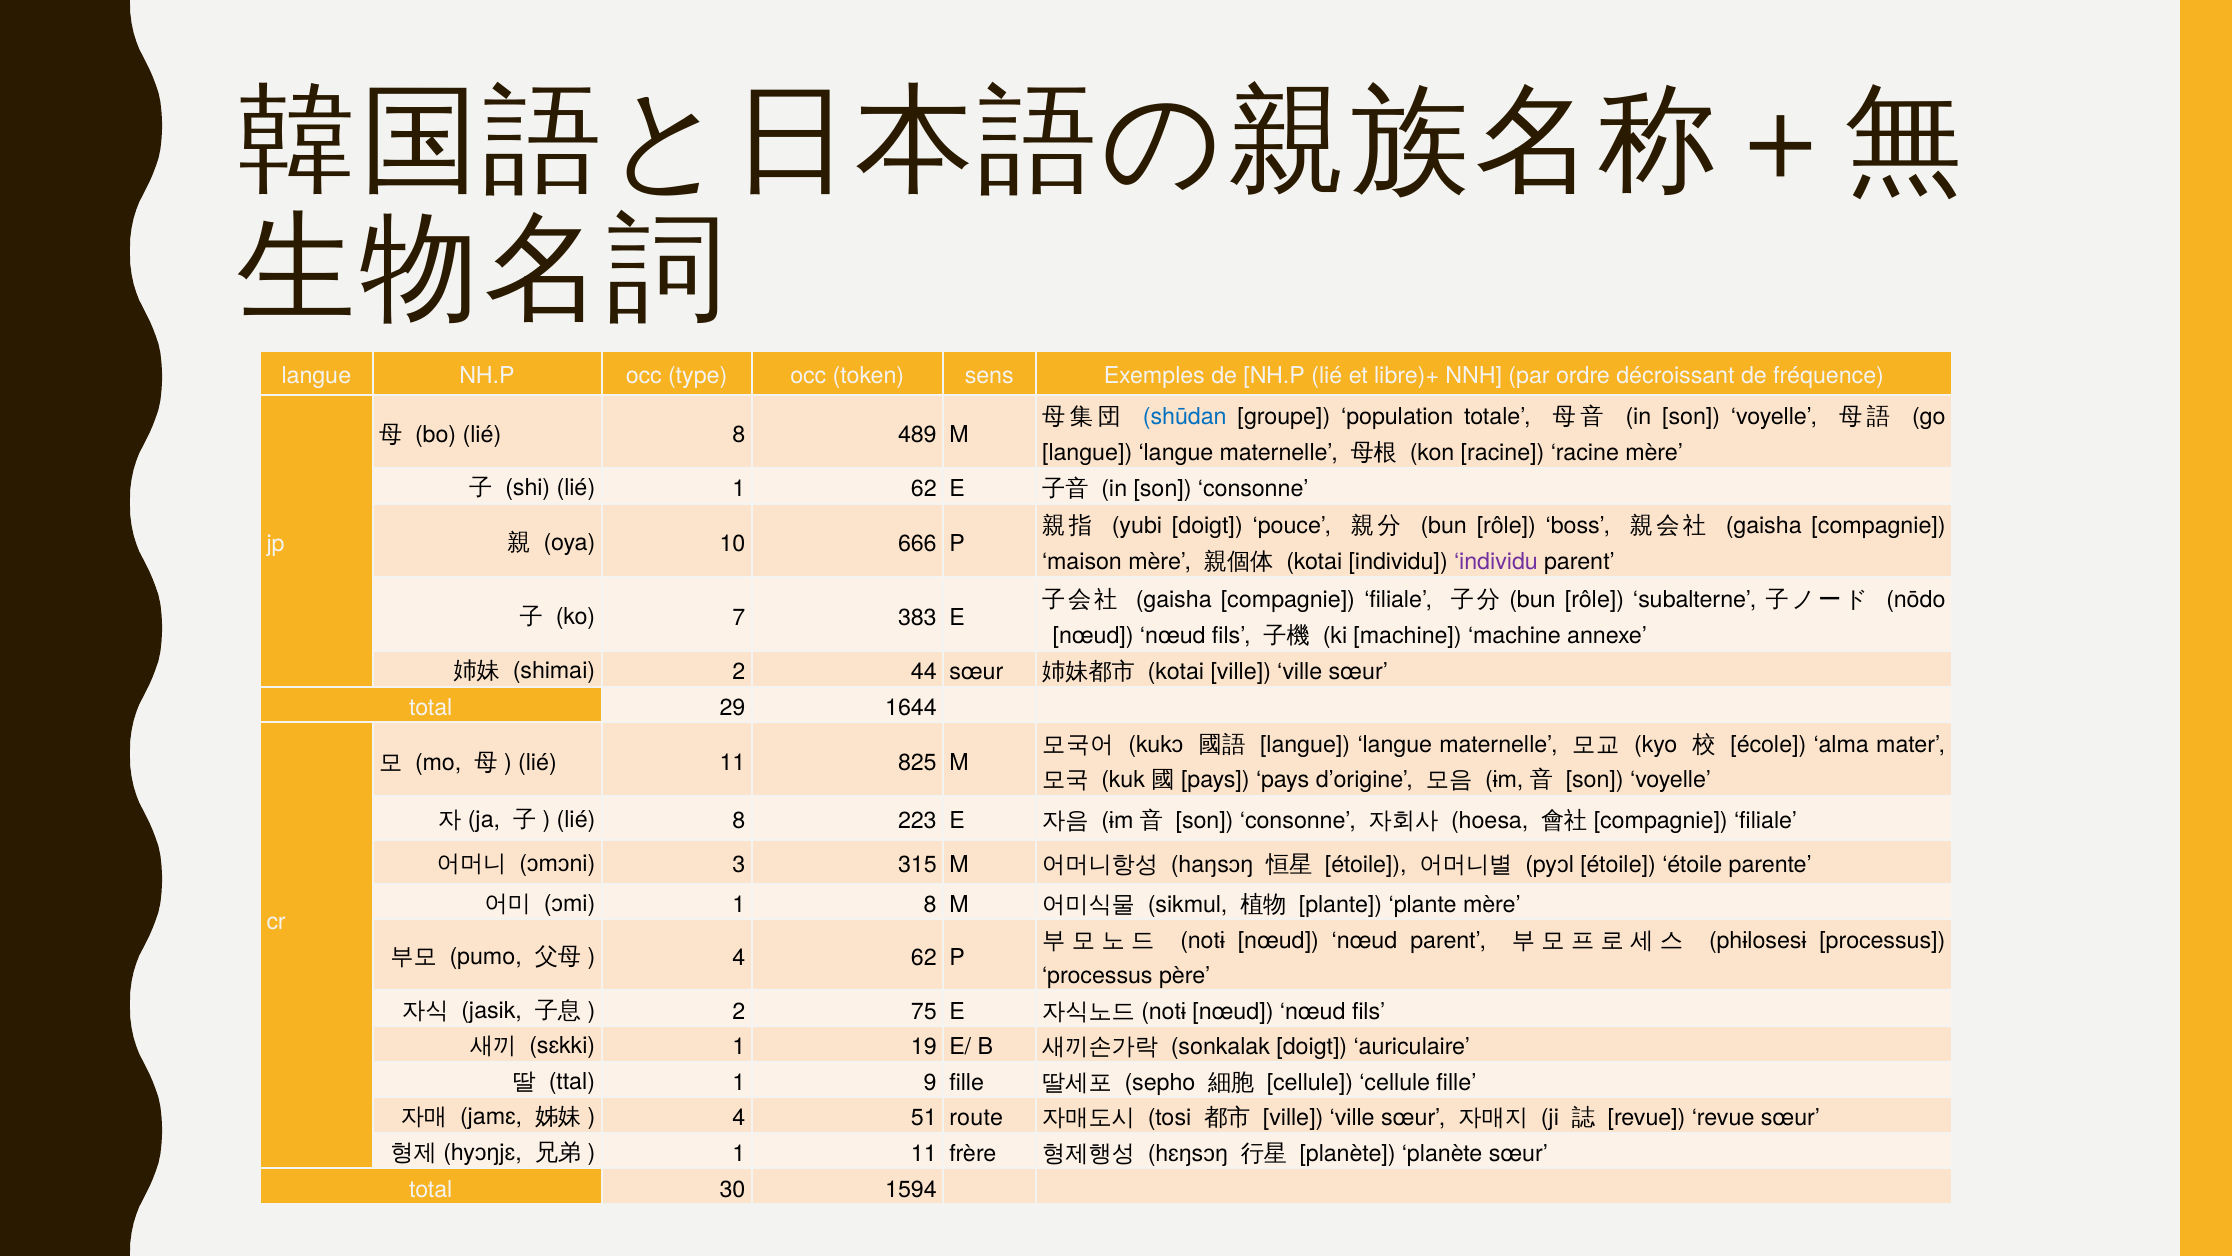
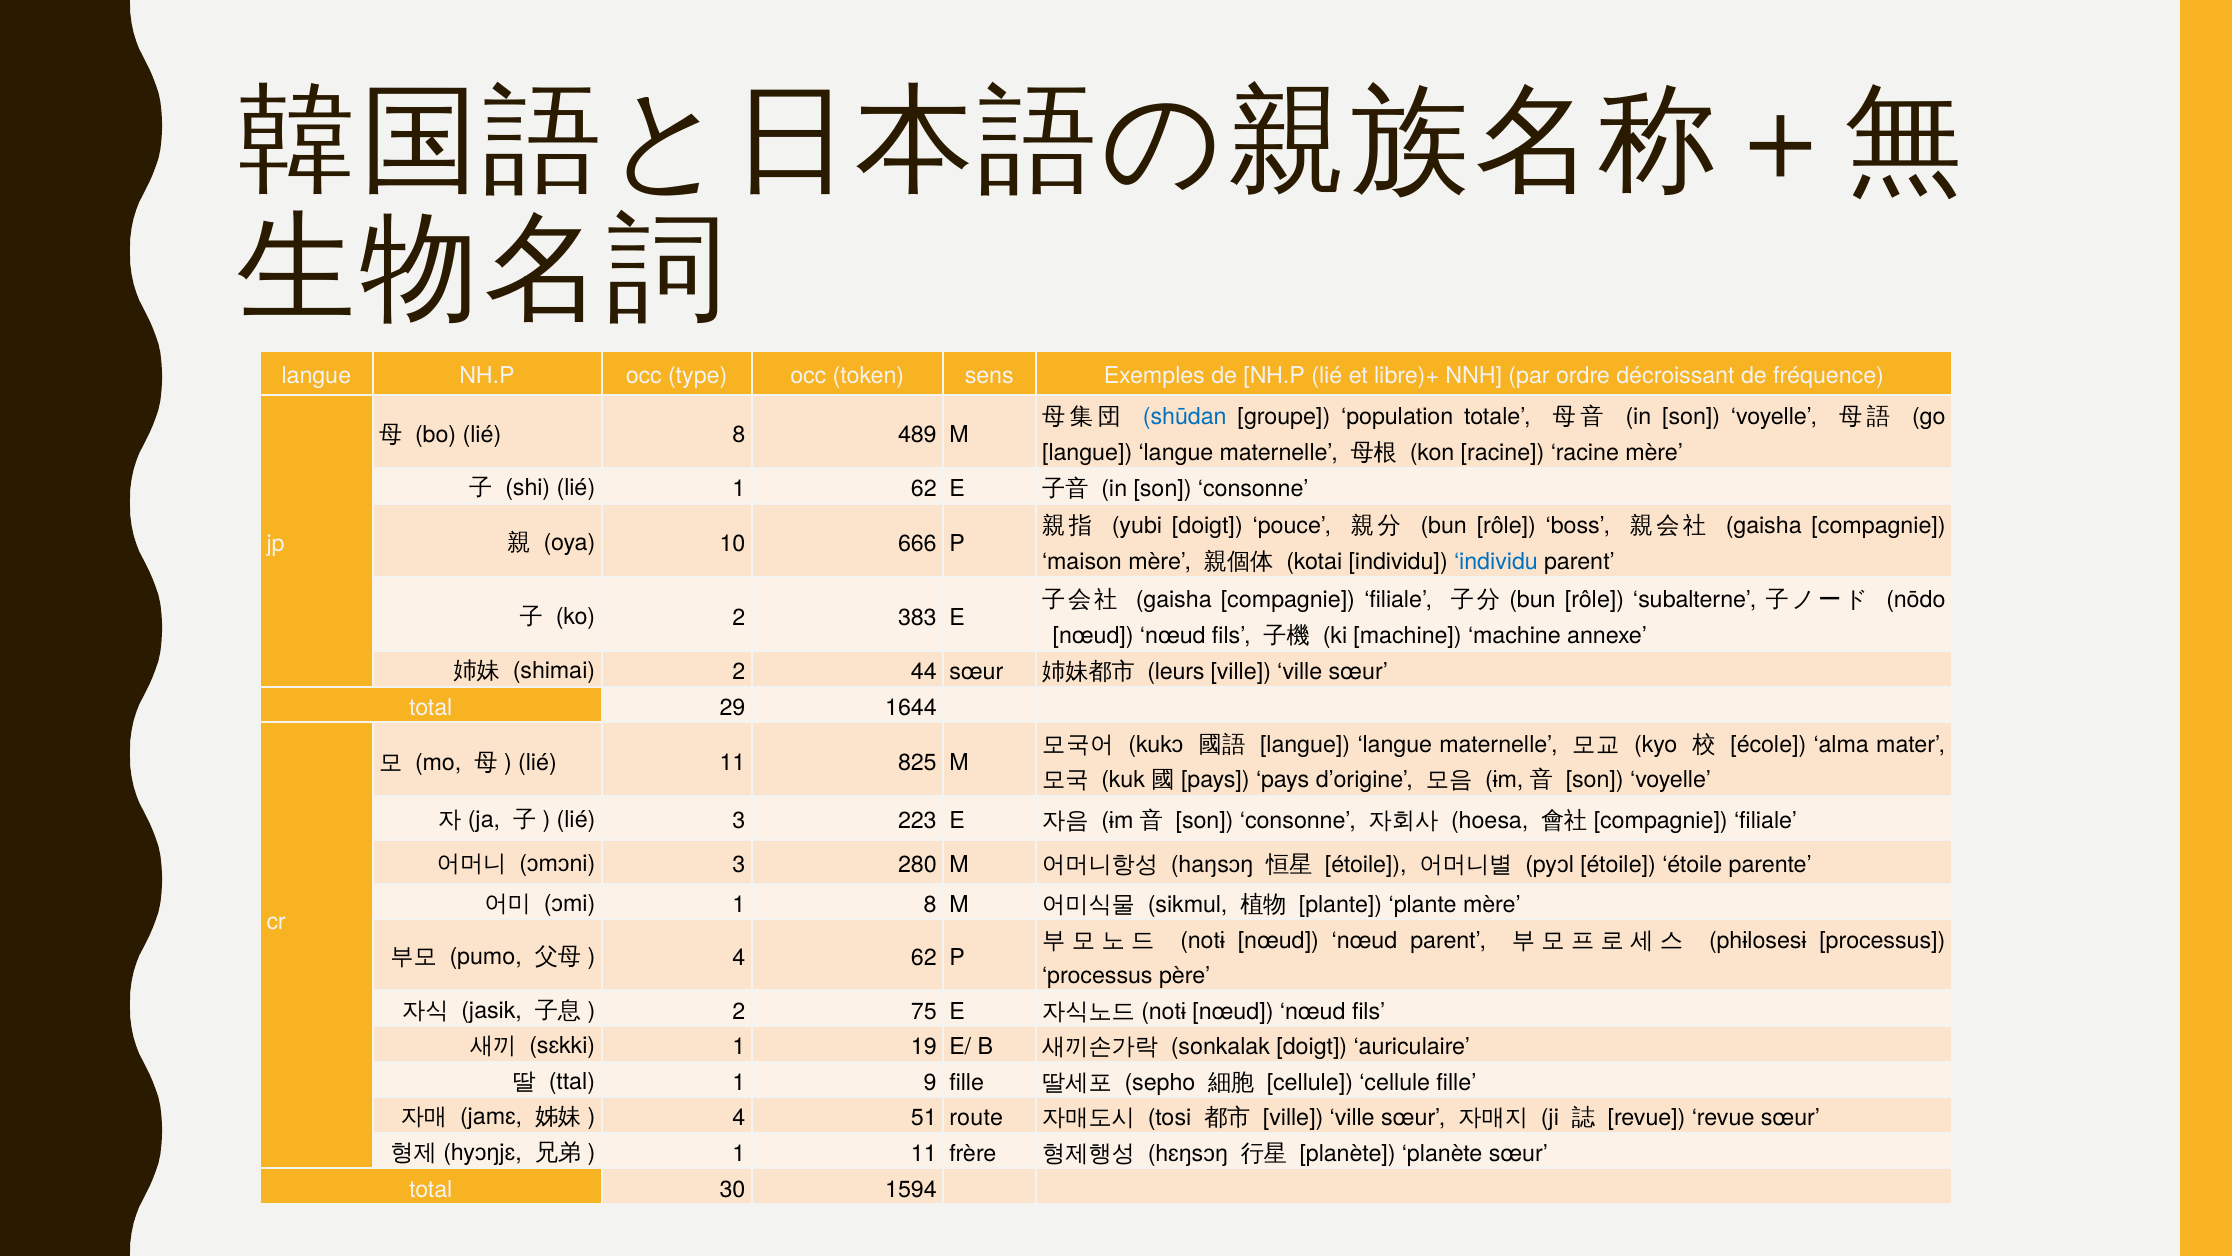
individu at (1496, 561) colour: purple -> blue
ko 7: 7 -> 2
kotai at (1176, 672): kotai -> leurs
8 at (739, 821): 8 -> 3
315: 315 -> 280
